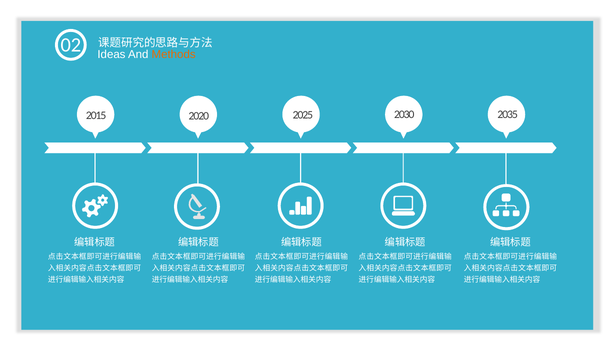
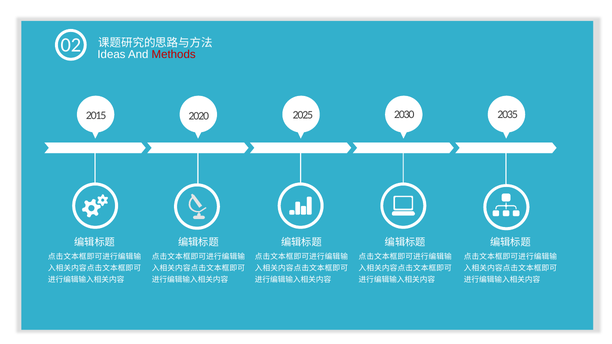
Methods colour: orange -> red
